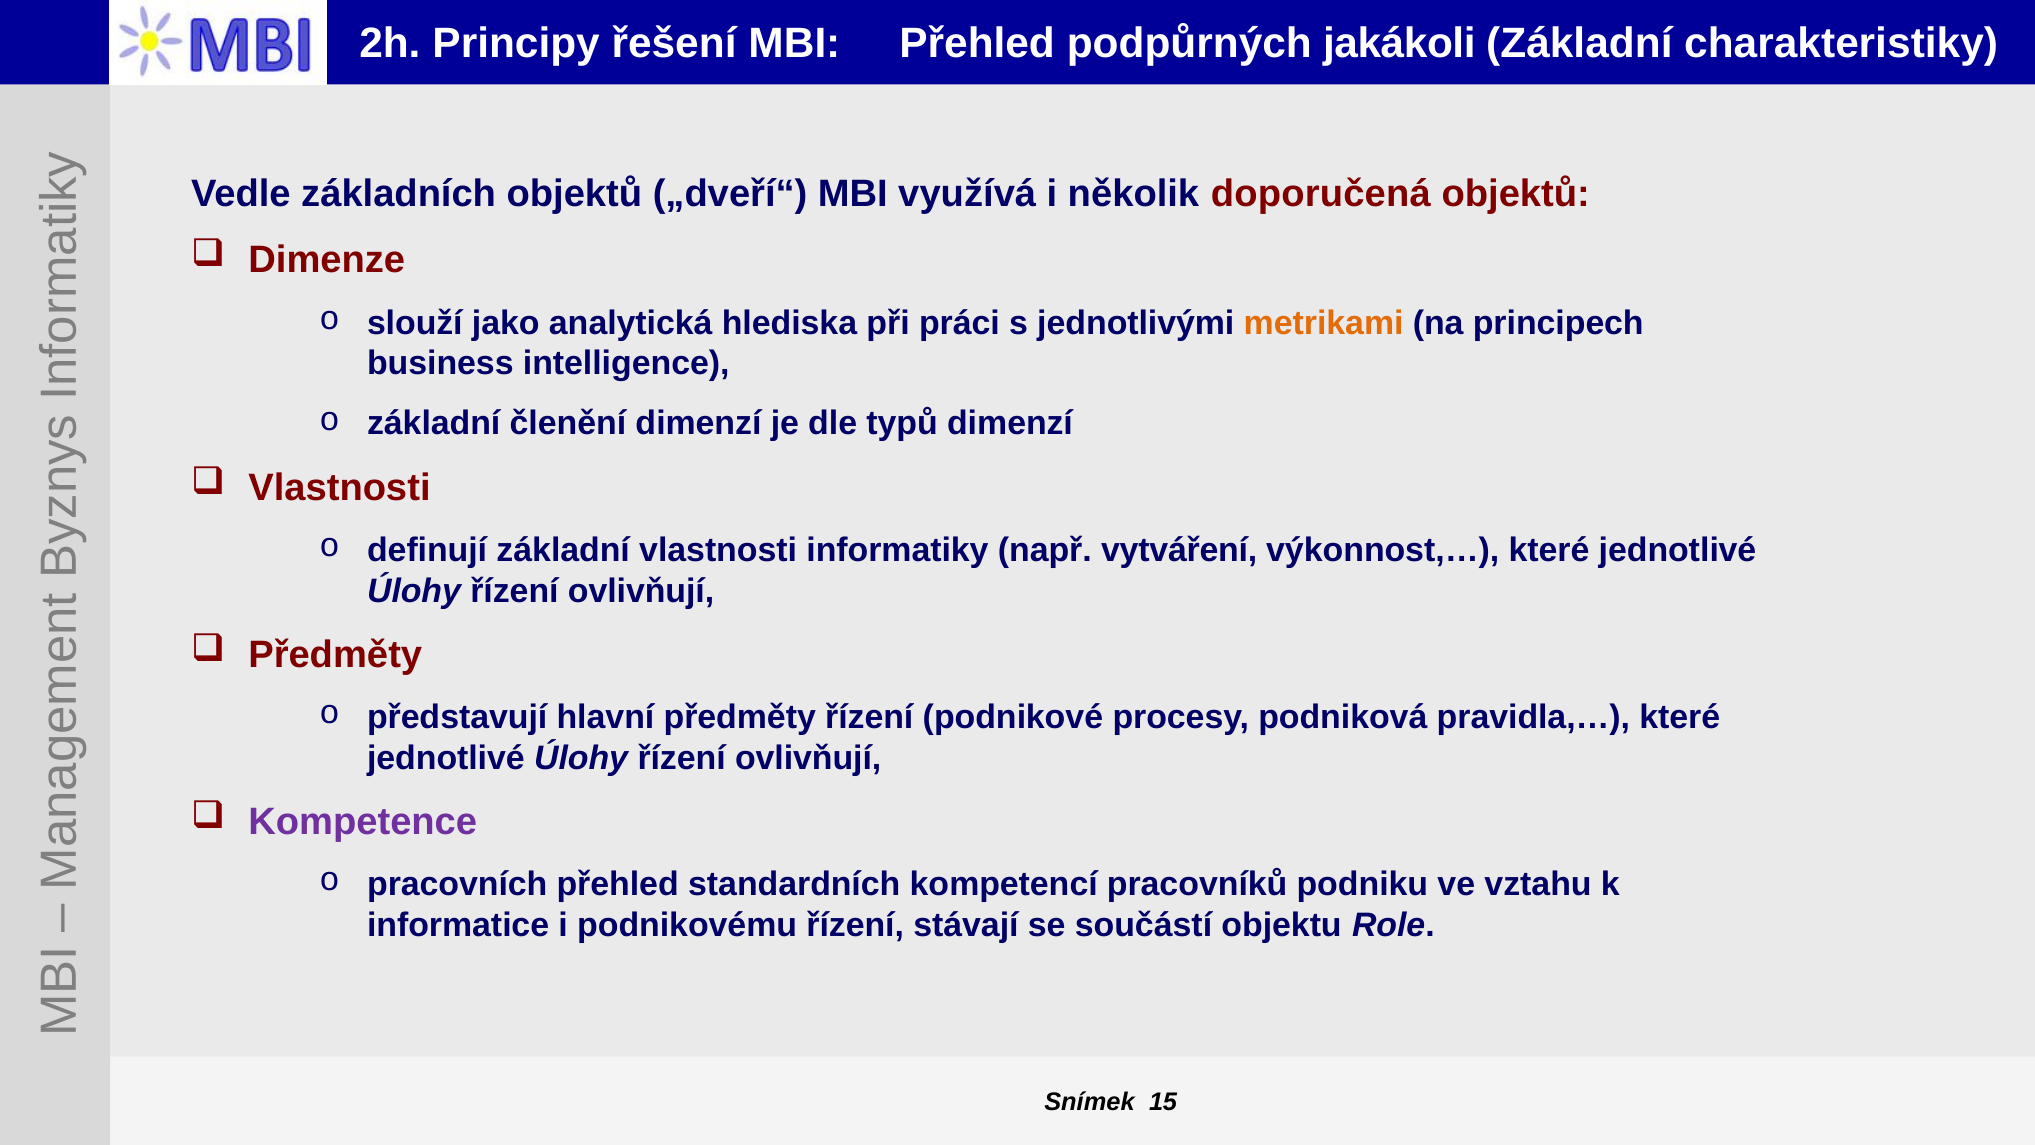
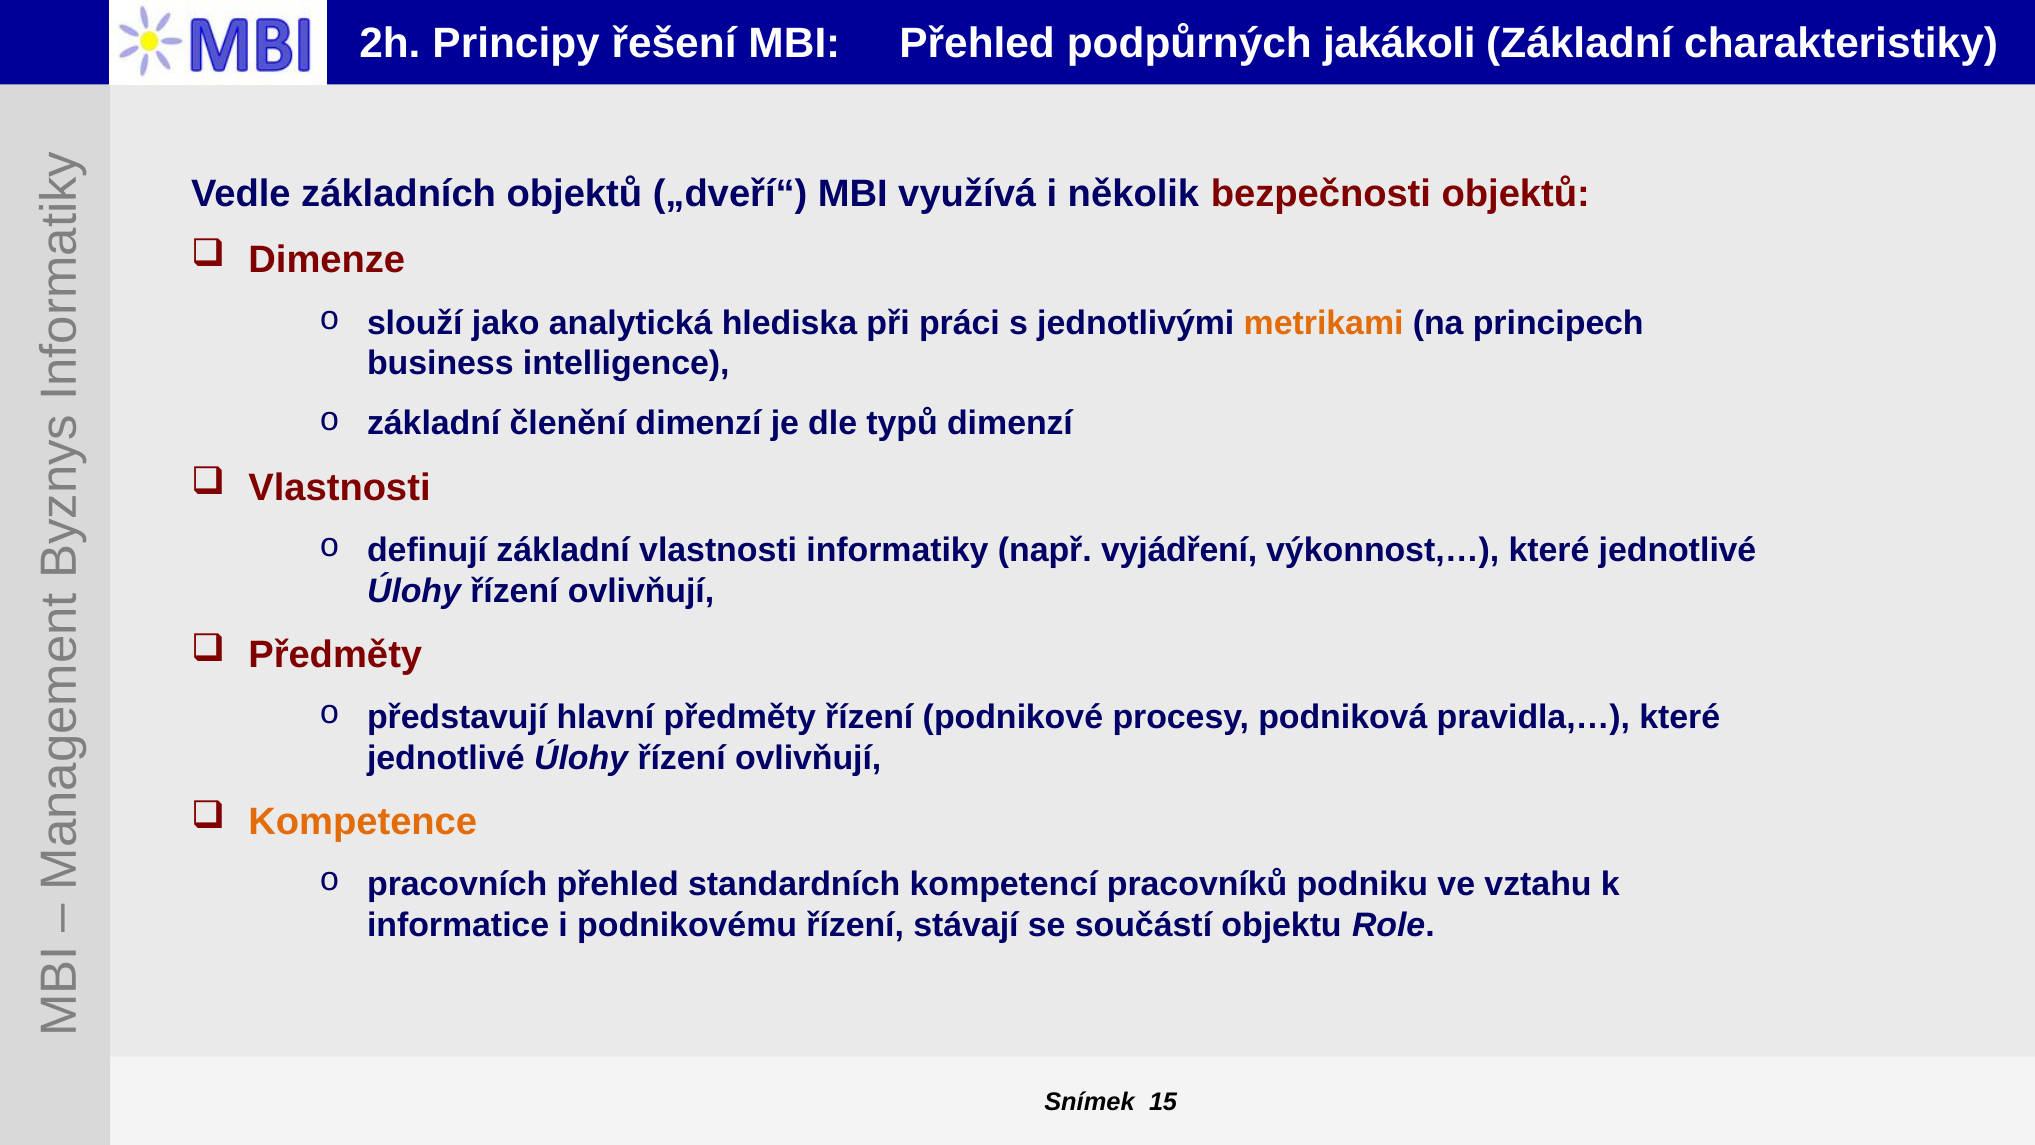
doporučená: doporučená -> bezpečnosti
vytváření: vytváření -> vyjádření
Kompetence colour: purple -> orange
